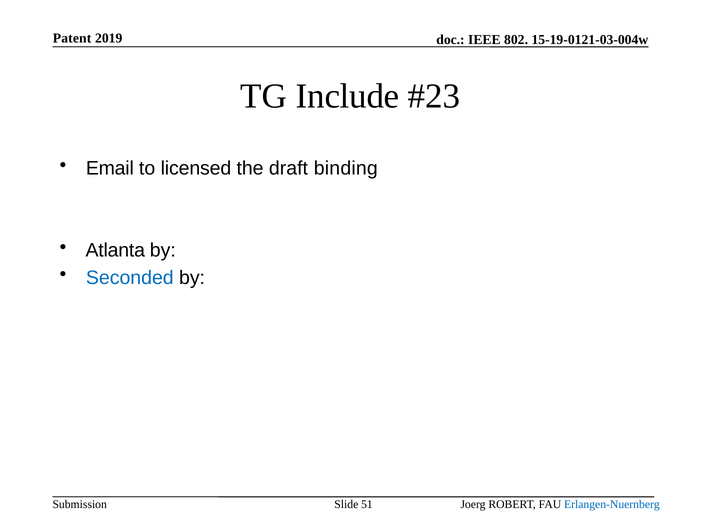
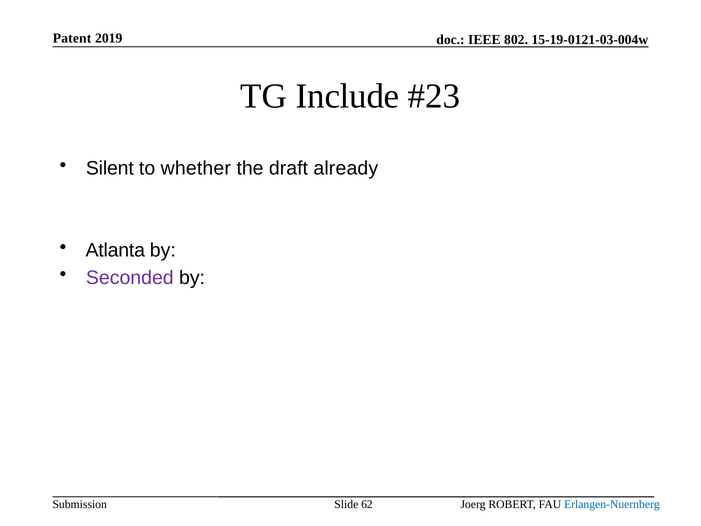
Email: Email -> Silent
licensed: licensed -> whether
binding: binding -> already
Seconded colour: blue -> purple
51: 51 -> 62
